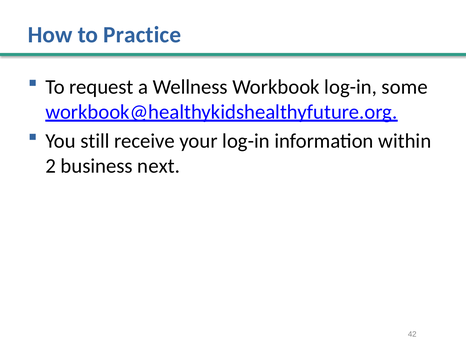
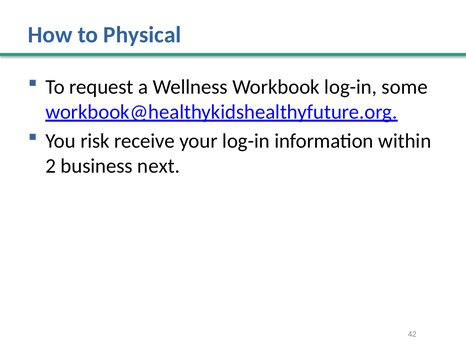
Practice: Practice -> Physical
still: still -> risk
